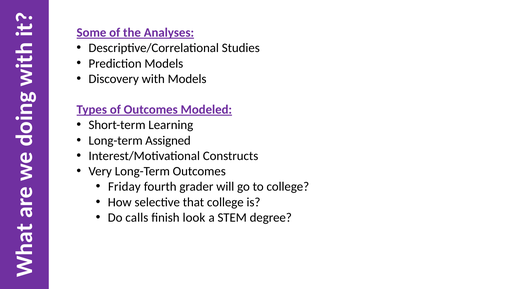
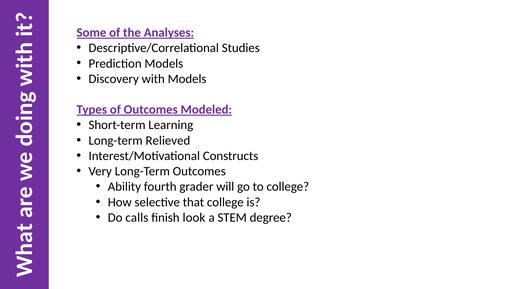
Assigned: Assigned -> Relieved
Friday: Friday -> Ability
